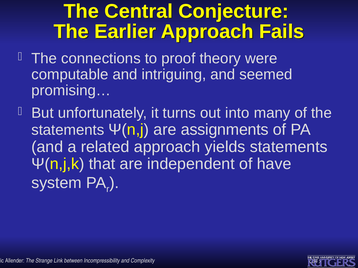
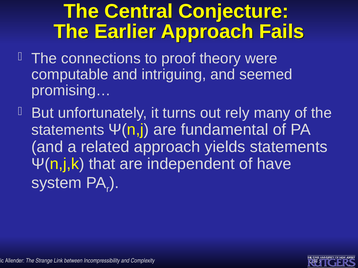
into: into -> rely
assignments: assignments -> fundamental
